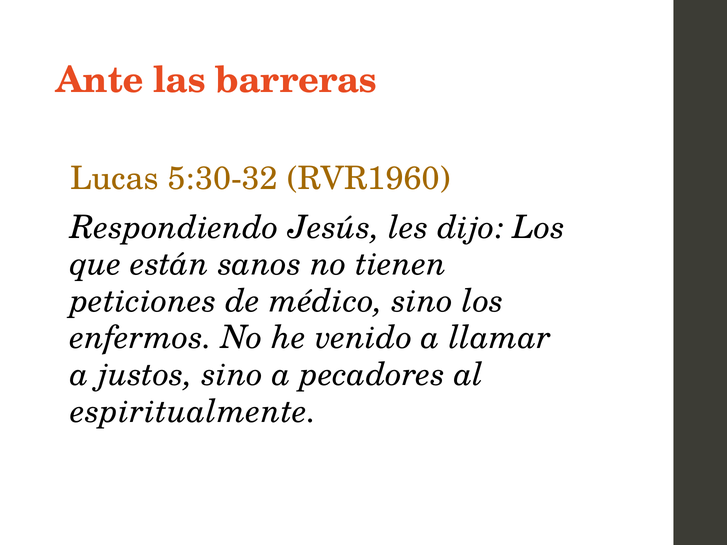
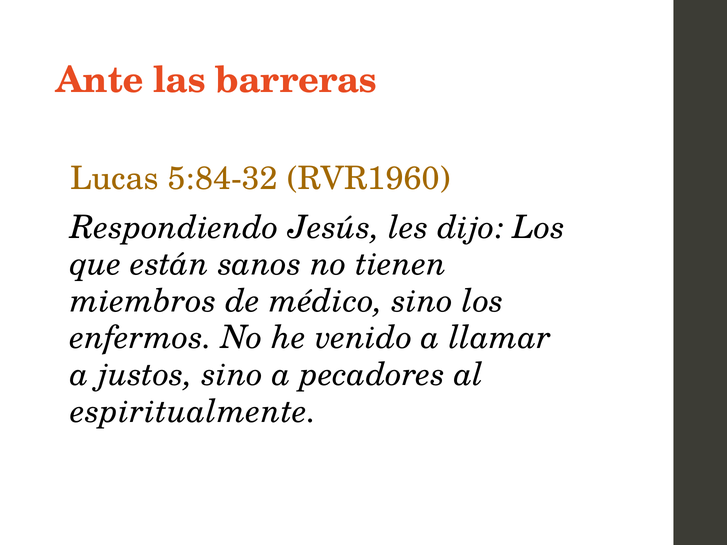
5:30-32: 5:30-32 -> 5:84-32
peticiones: peticiones -> miembros
